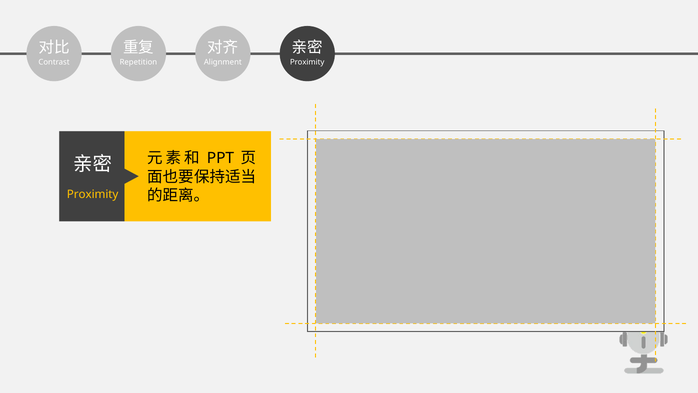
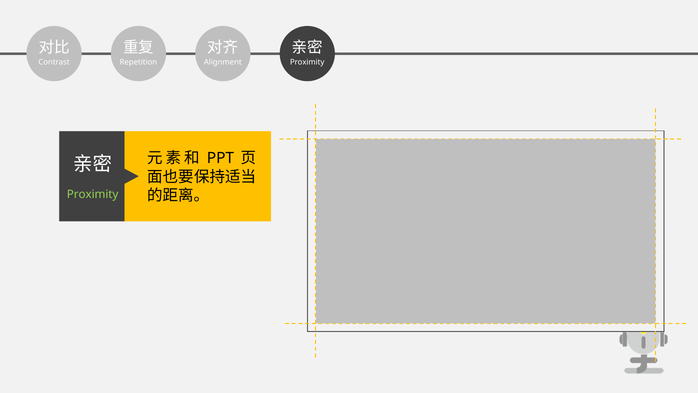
Proximity at (93, 194) colour: yellow -> light green
